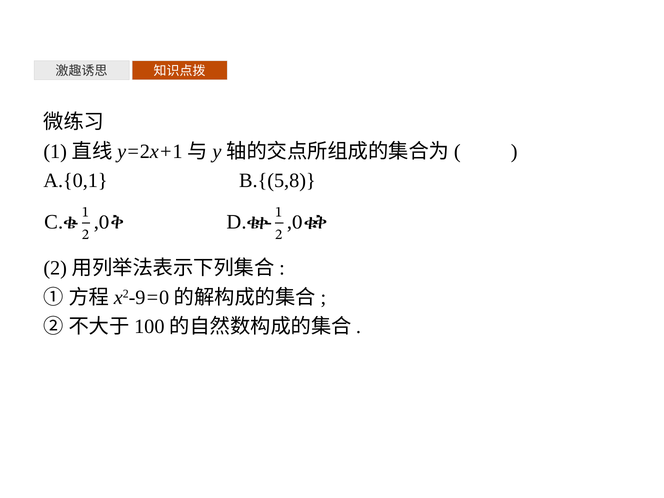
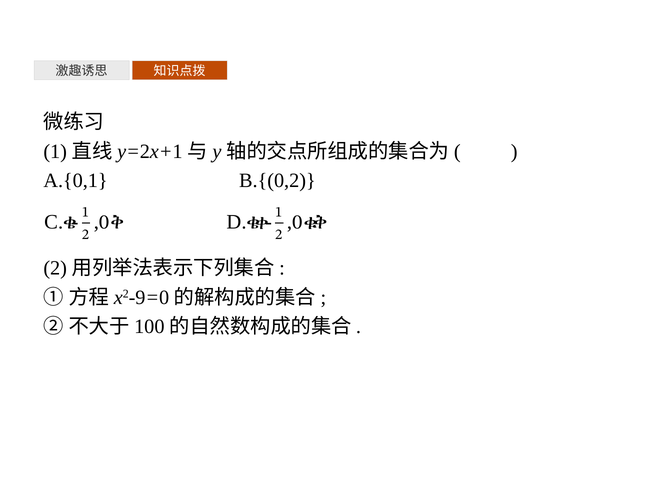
B.{(5,8: B.{(5,8 -> B.{(0,2
